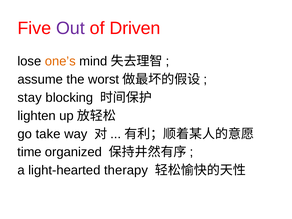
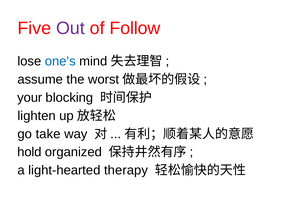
Driven: Driven -> Follow
one’s colour: orange -> blue
stay: stay -> your
time: time -> hold
